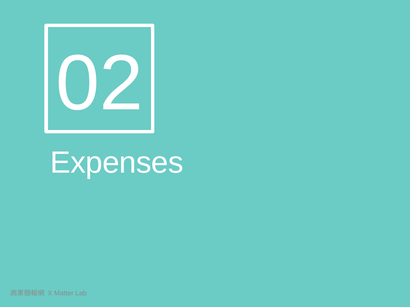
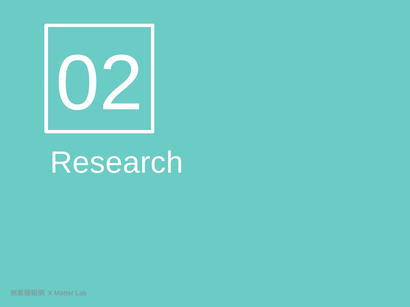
Expenses: Expenses -> Research
